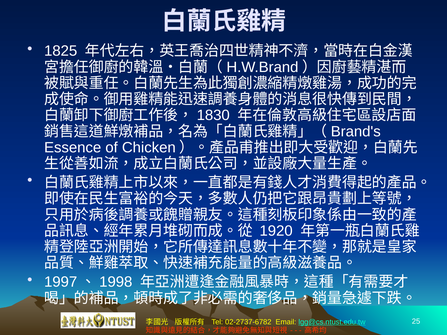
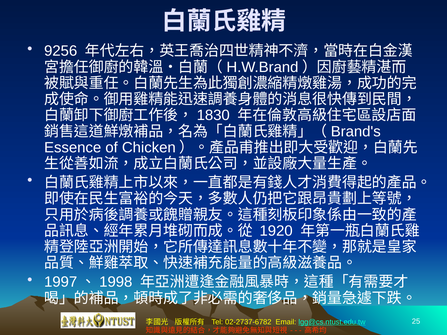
1825: 1825 -> 9256
